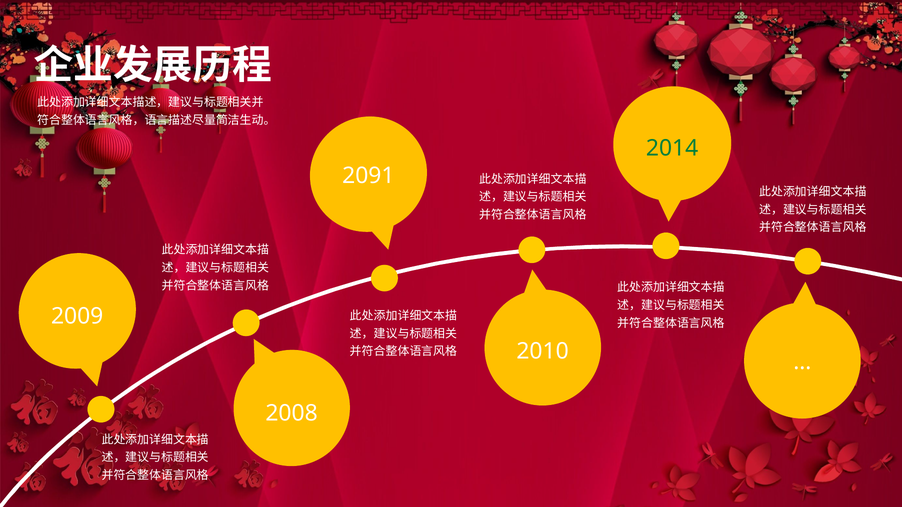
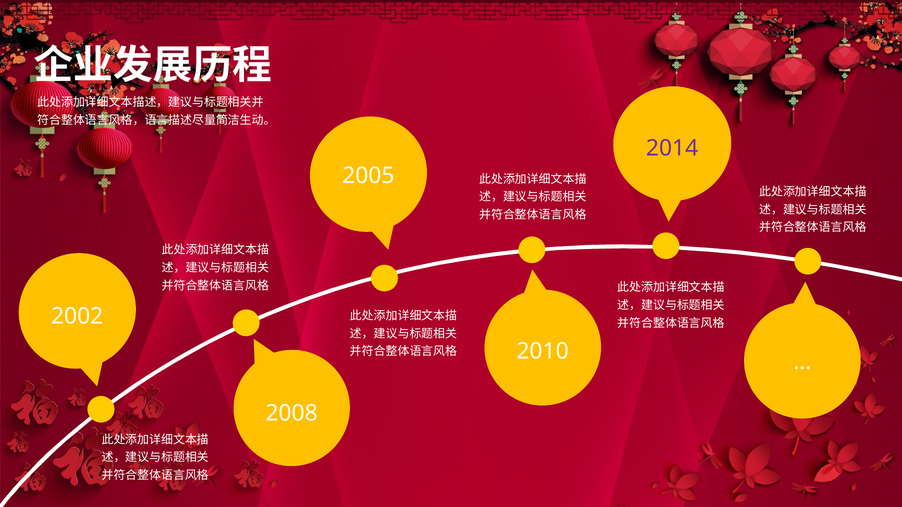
2014 colour: green -> purple
2091: 2091 -> 2005
2009: 2009 -> 2002
